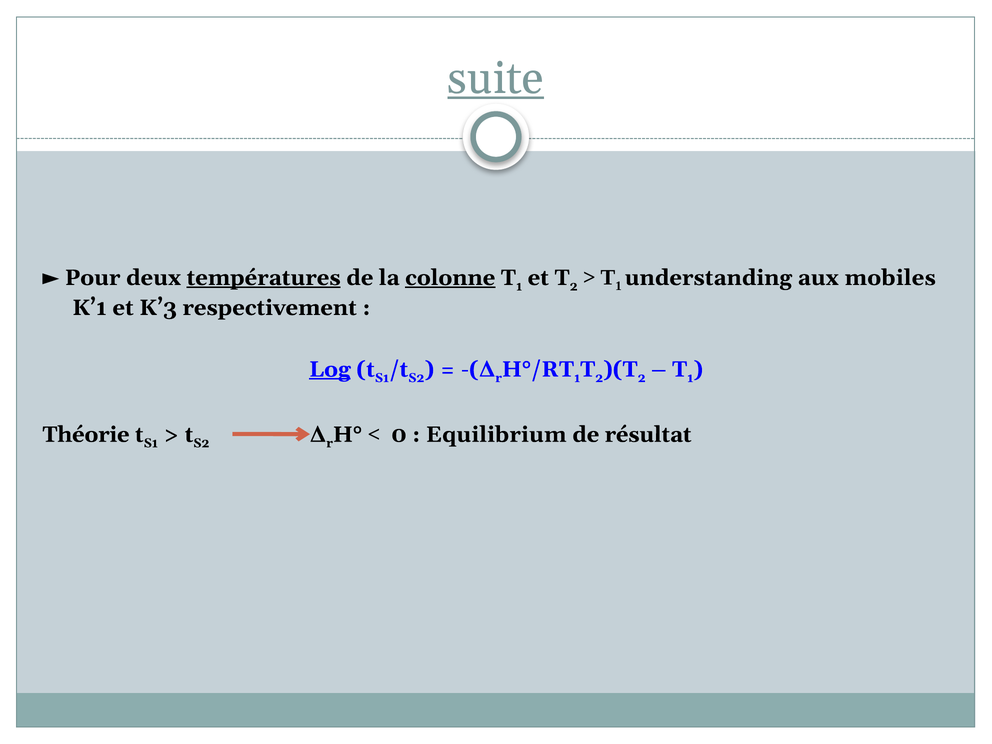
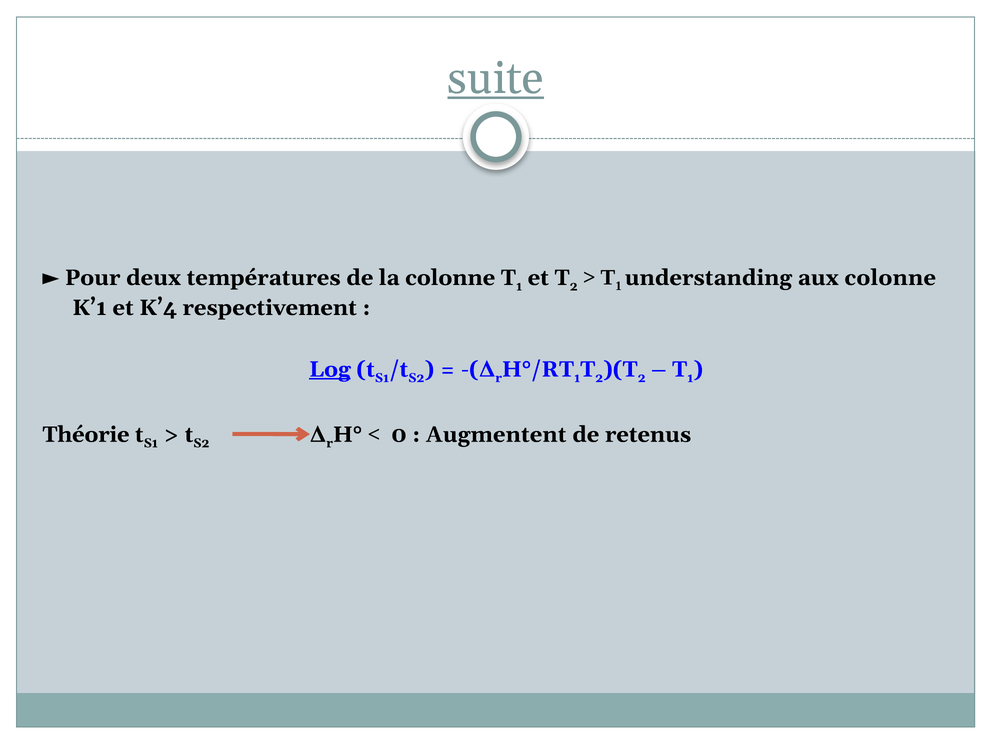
températures underline: present -> none
colonne at (450, 278) underline: present -> none
aux mobiles: mobiles -> colonne
K’3: K’3 -> K’4
Equilibrium: Equilibrium -> Augmentent
résultat: résultat -> retenus
